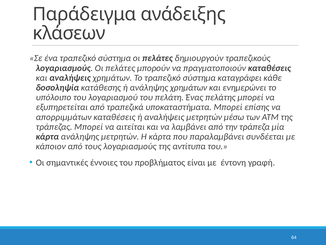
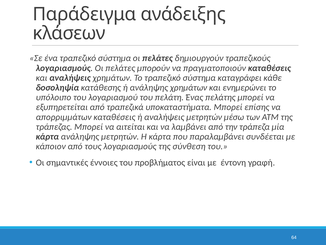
αντίτυπα: αντίτυπα -> σύνθεση
